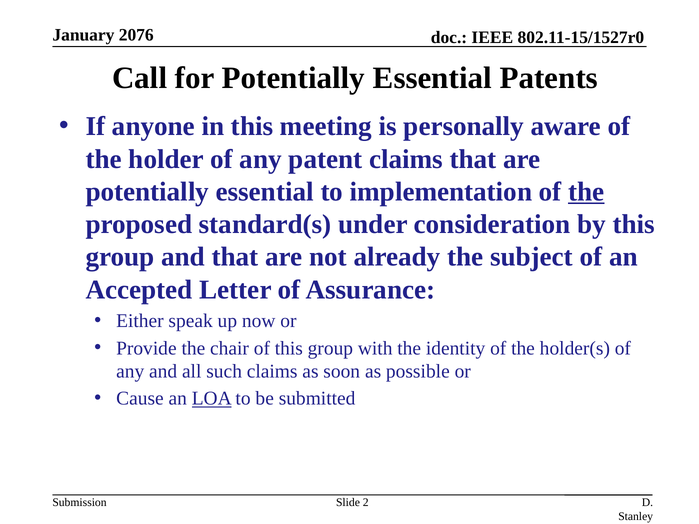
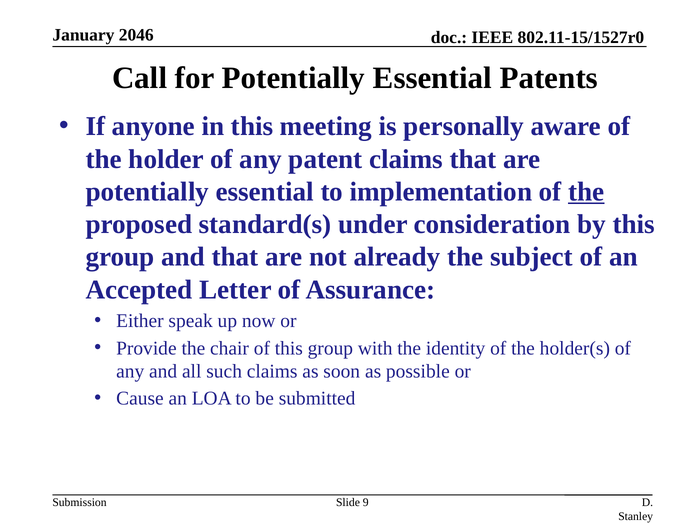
2076: 2076 -> 2046
LOA underline: present -> none
2: 2 -> 9
